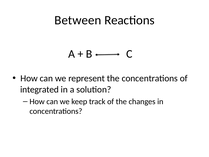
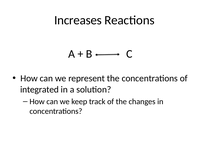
Between: Between -> Increases
